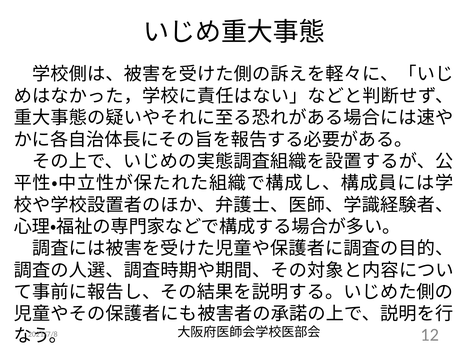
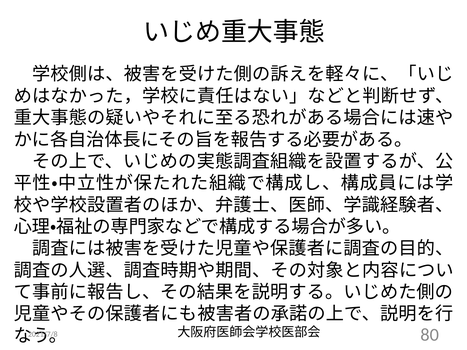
12: 12 -> 80
